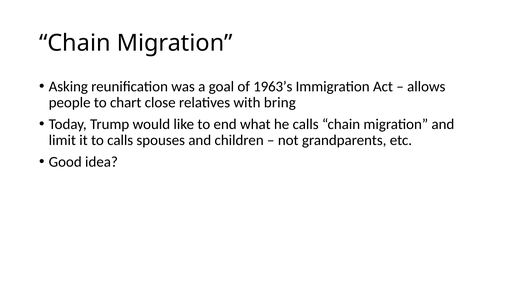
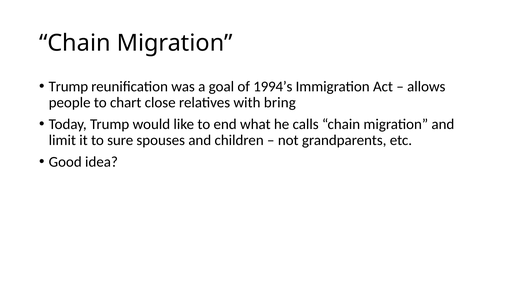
Asking at (68, 87): Asking -> Trump
1963’s: 1963’s -> 1994’s
to calls: calls -> sure
